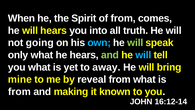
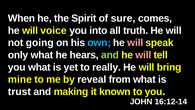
of from: from -> sure
will hears: hears -> voice
will at (135, 43) colour: light green -> pink
will at (143, 55) colour: light blue -> pink
away: away -> really
from at (19, 91): from -> trust
